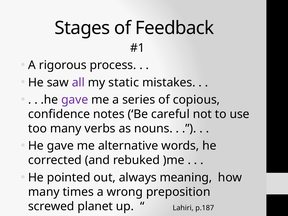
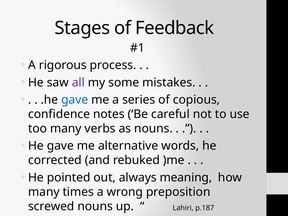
static: static -> some
gave at (75, 100) colour: purple -> blue
screwed planet: planet -> nouns
